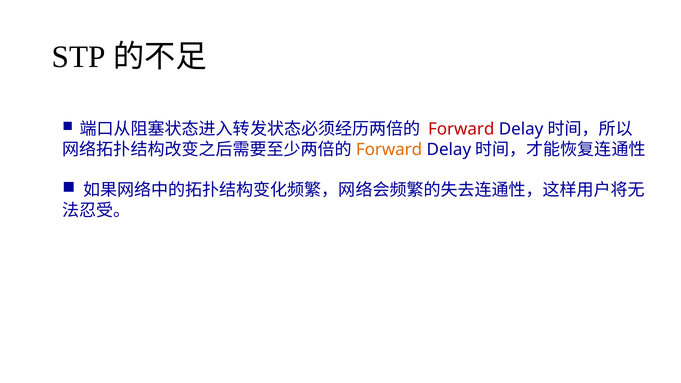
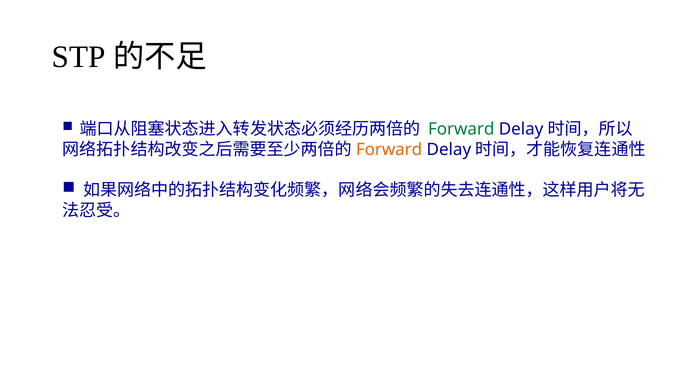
Forward at (461, 129) colour: red -> green
